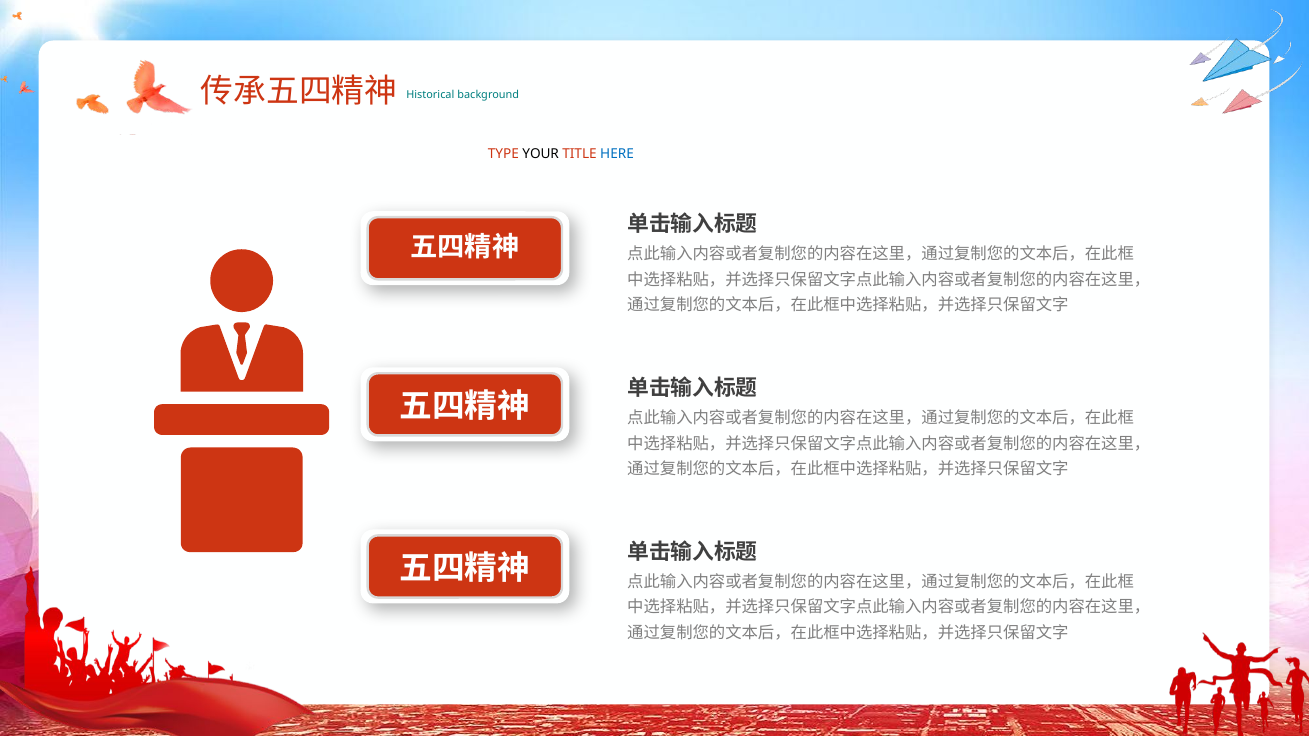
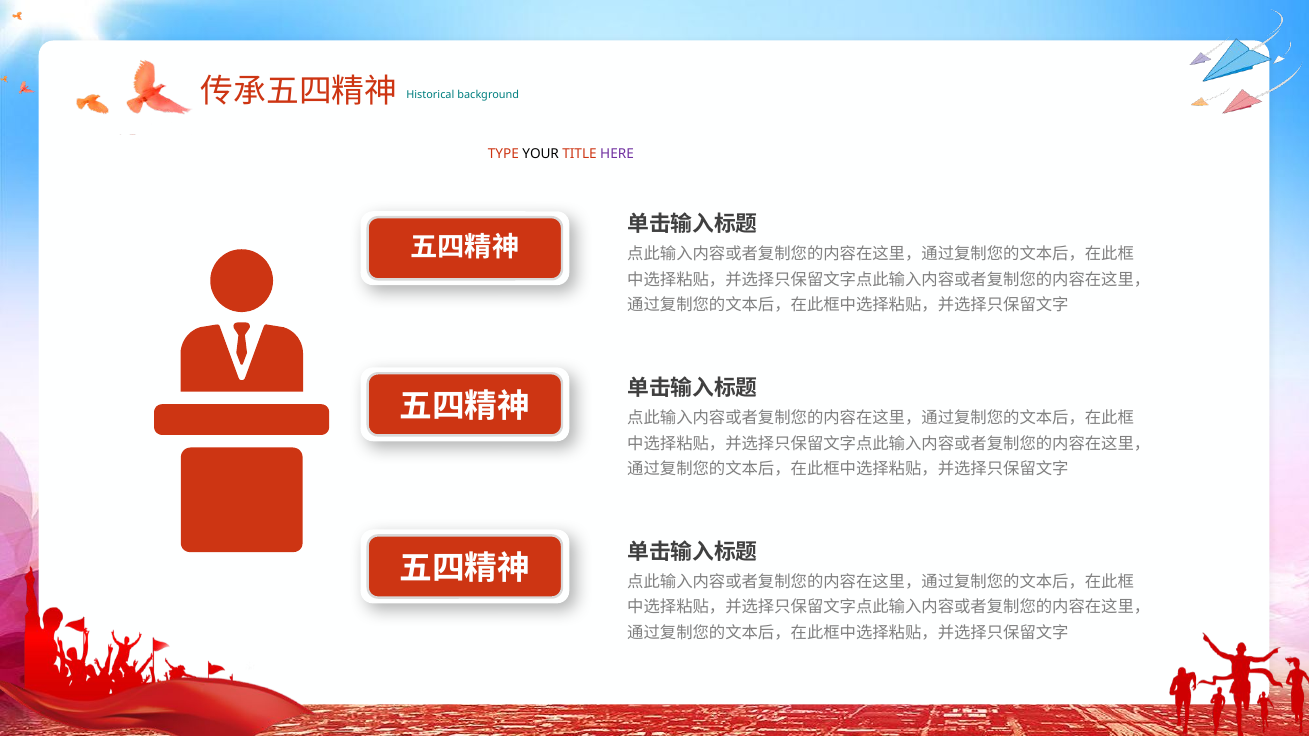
HERE colour: blue -> purple
